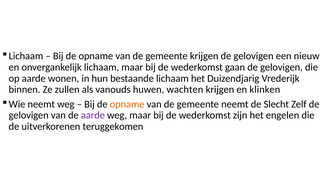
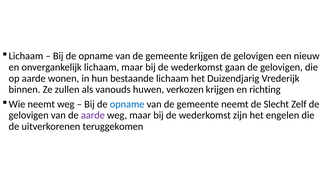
wachten: wachten -> verkozen
klinken: klinken -> richting
opname at (127, 104) colour: orange -> blue
